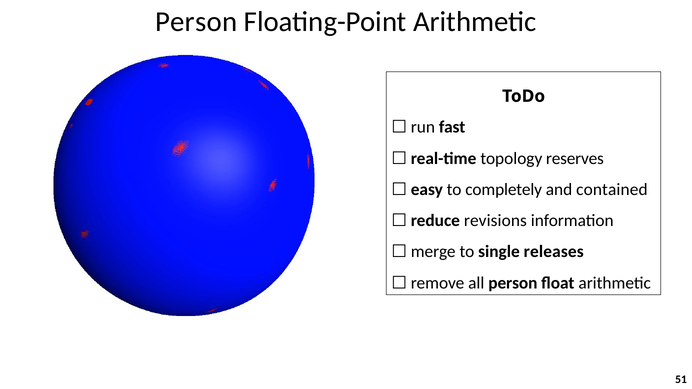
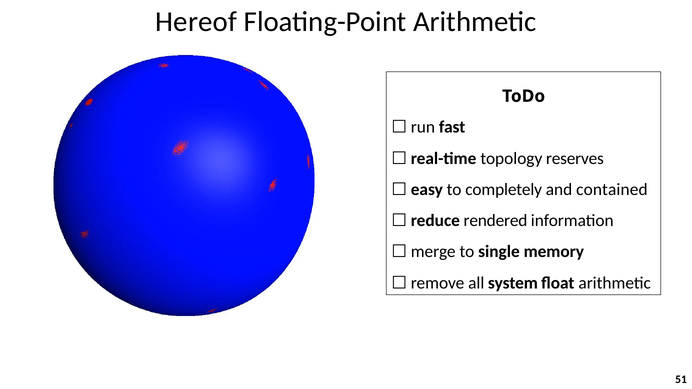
Person at (196, 22): Person -> Hereof
revisions: revisions -> rendered
releases: releases -> memory
all person: person -> system
